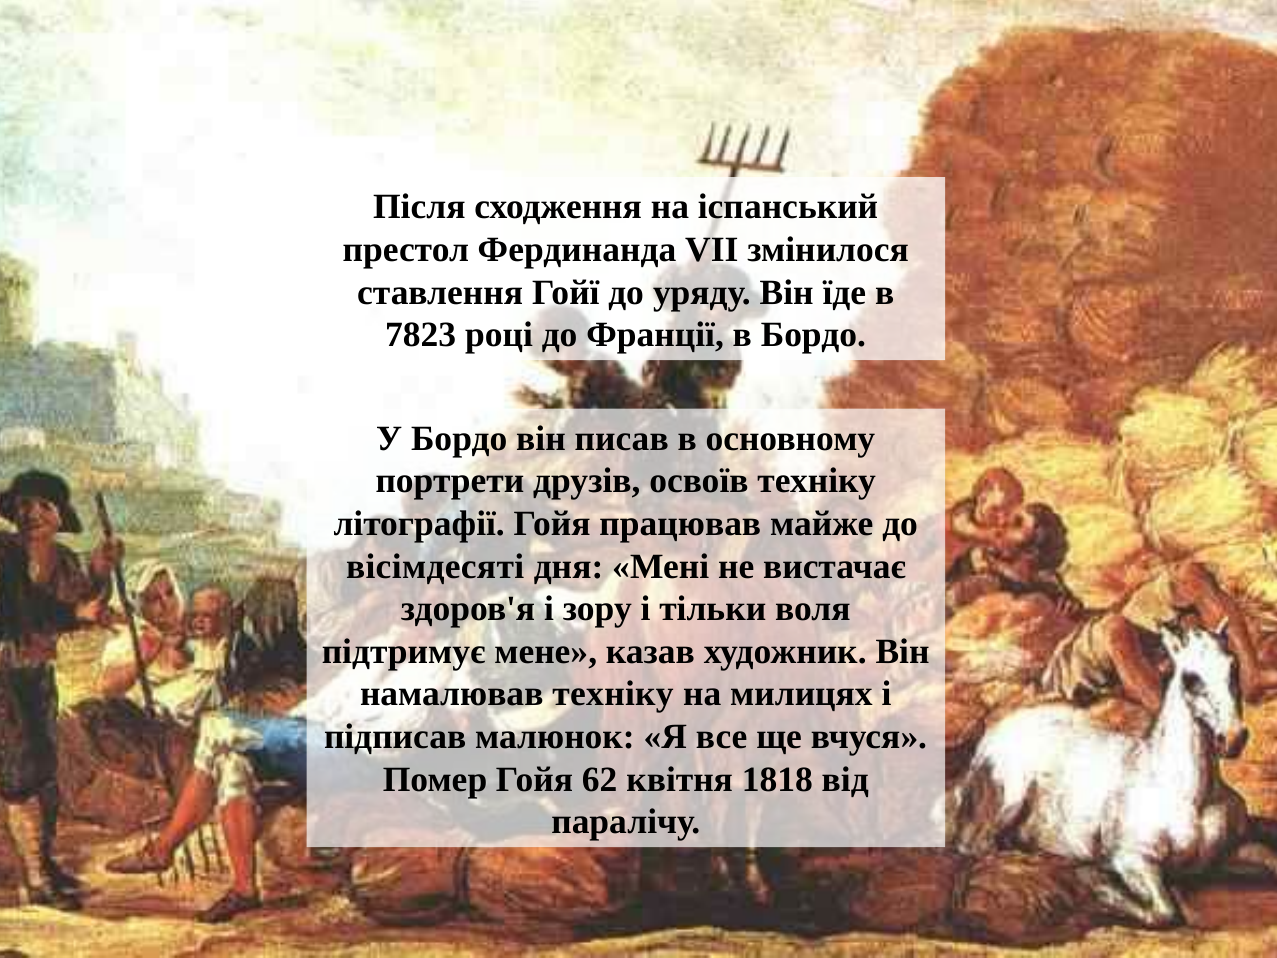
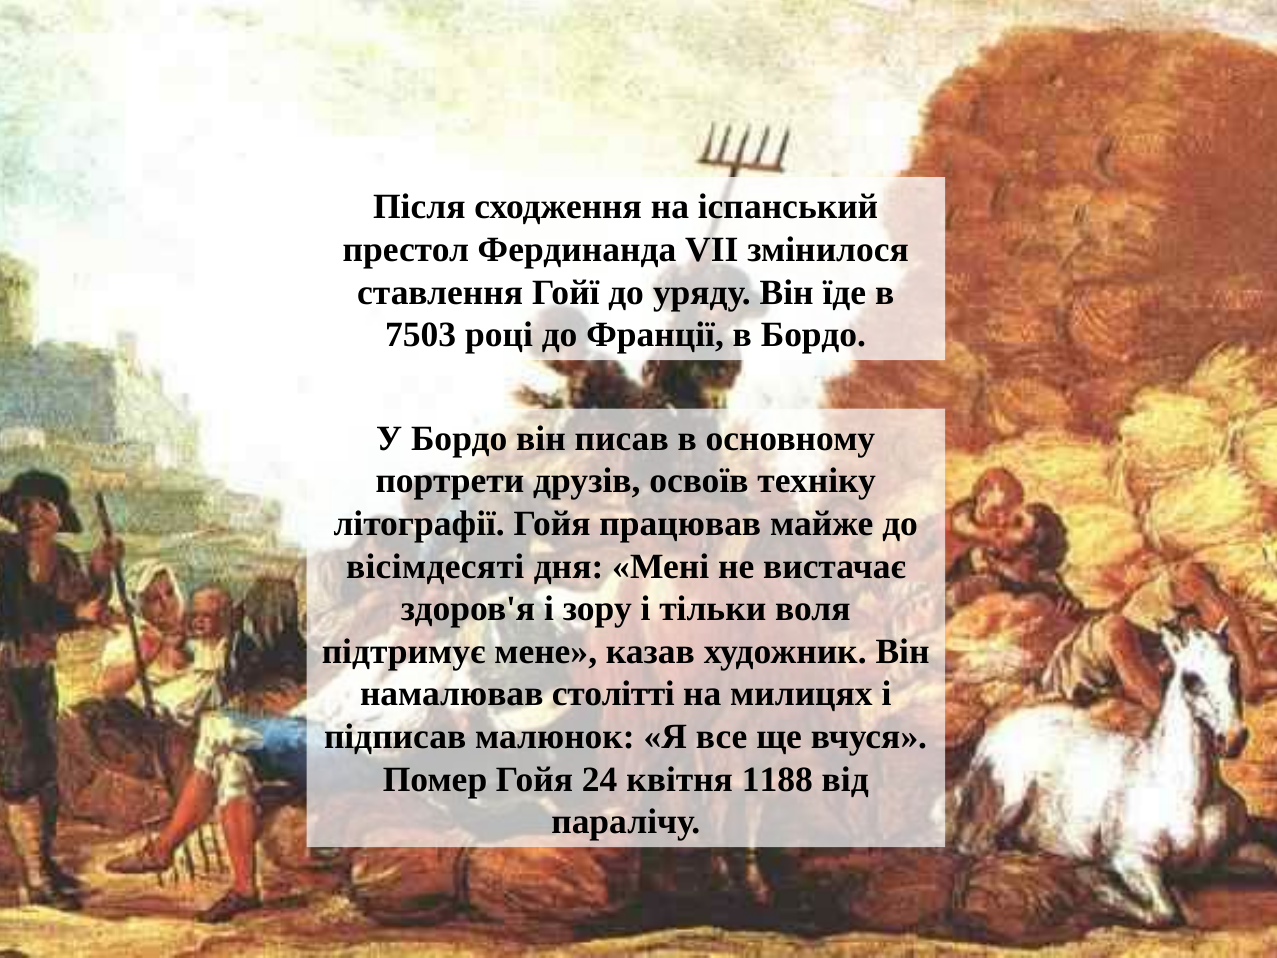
7823: 7823 -> 7503
намалював техніку: техніку -> столітті
62: 62 -> 24
1818: 1818 -> 1188
